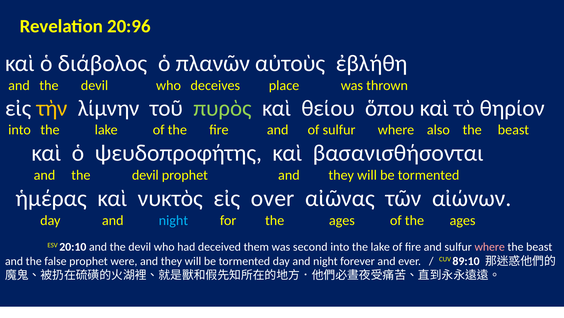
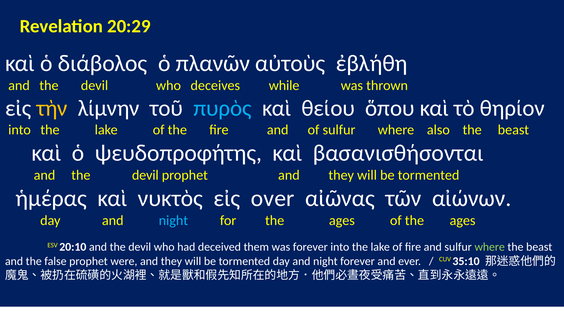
20:96: 20:96 -> 20:29
place: place -> while
πυρὸς colour: light green -> light blue
was second: second -> forever
where at (490, 247) colour: pink -> light green
89:10: 89:10 -> 35:10
